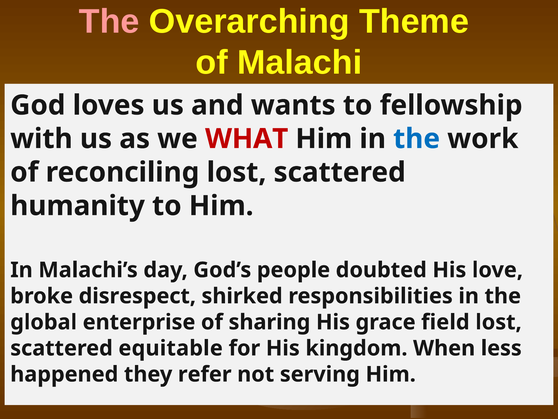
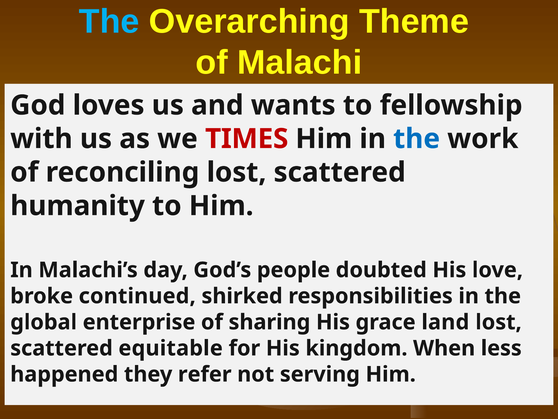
The at (109, 21) colour: pink -> light blue
we WHAT: WHAT -> TIMES
disrespect: disrespect -> continued
field: field -> land
